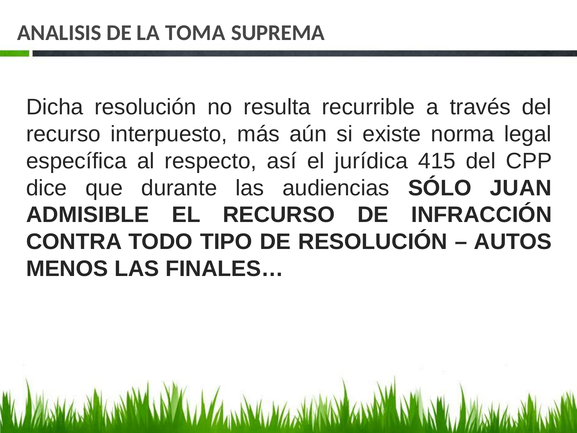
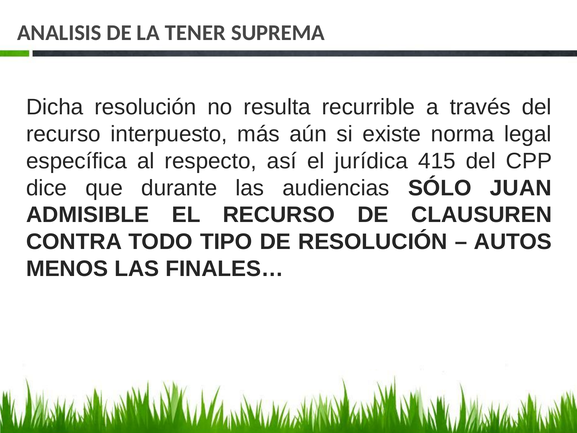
TOMA: TOMA -> TENER
INFRACCIÓN: INFRACCIÓN -> CLAUSUREN
